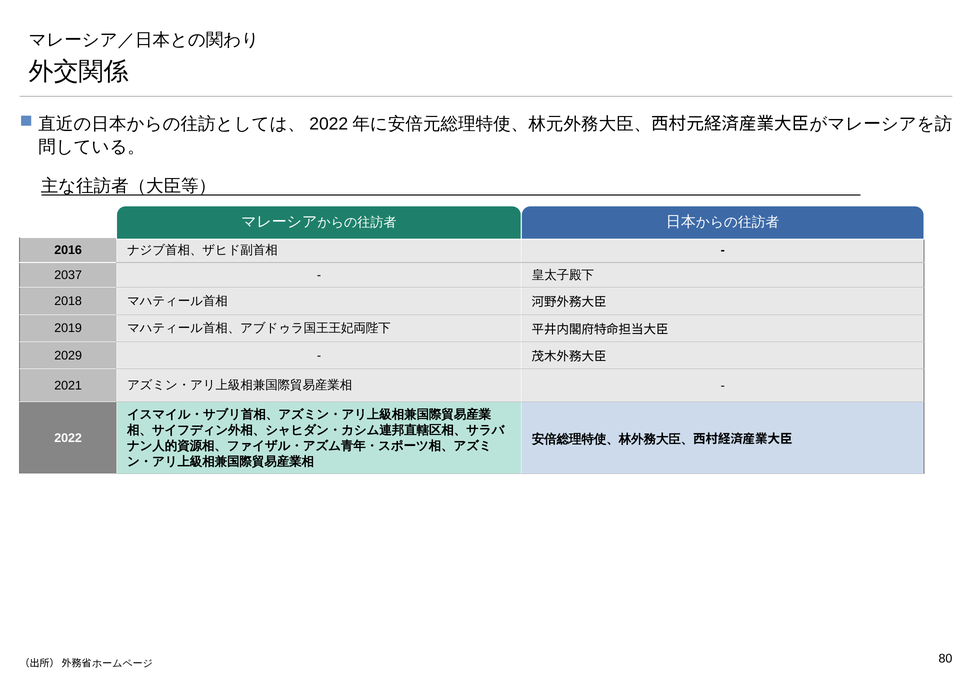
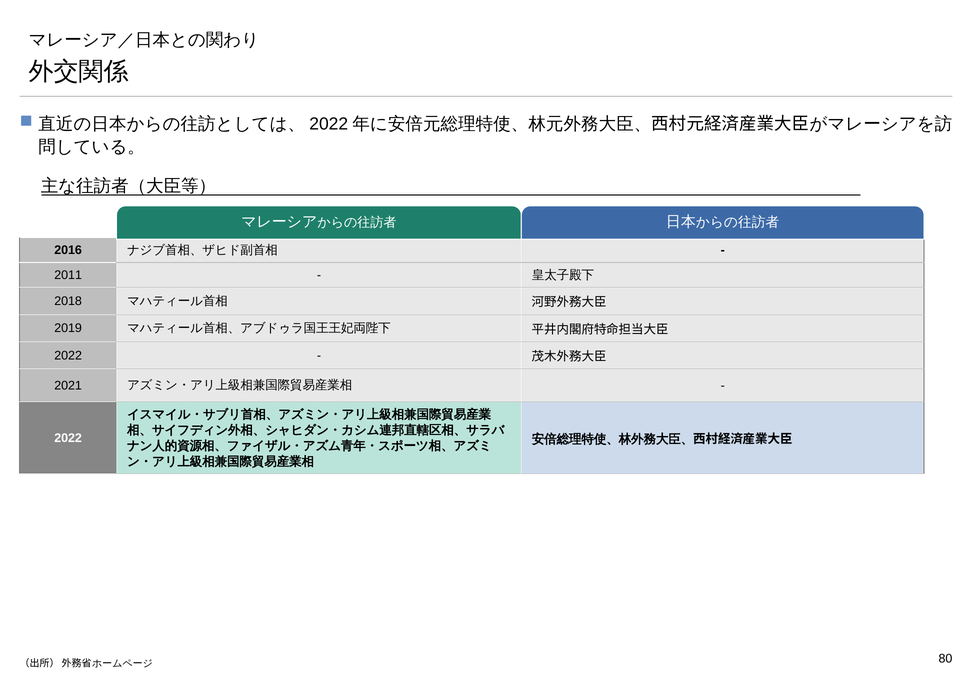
2037: 2037 -> 2011
2029 at (68, 355): 2029 -> 2022
